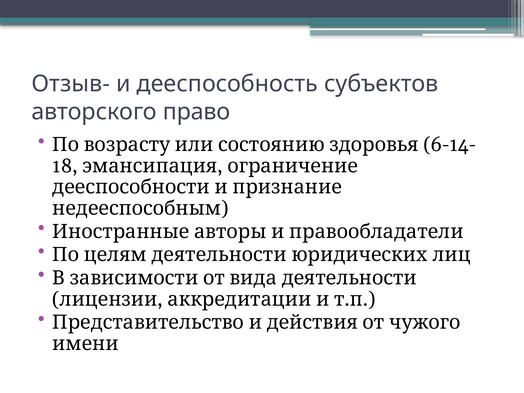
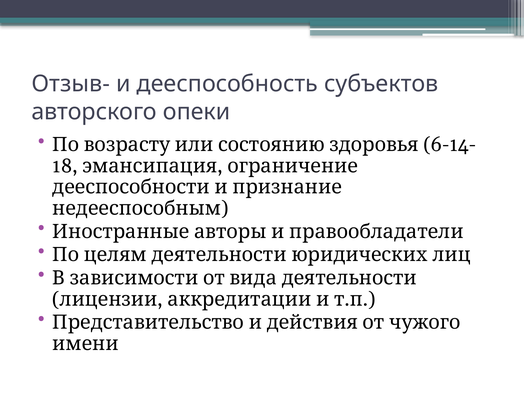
право: право -> опеки
